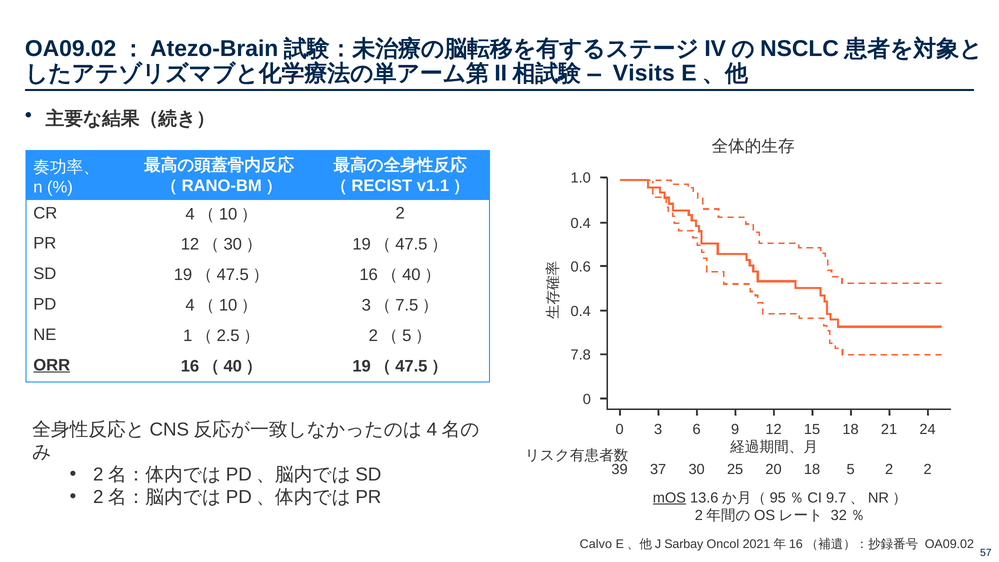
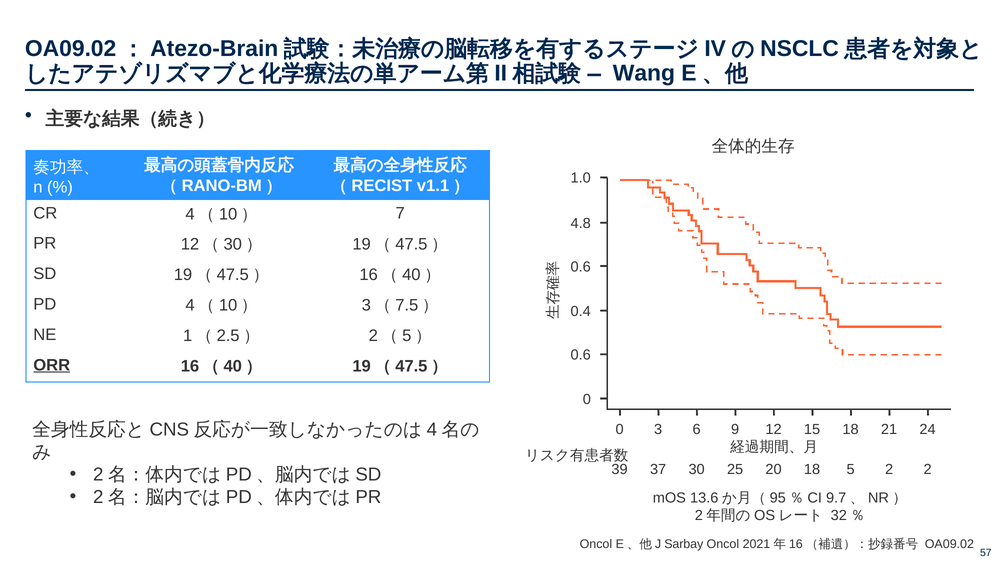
Visits: Visits -> Wang
4（10） 2: 2 -> 7
0.4 at (581, 224): 0.4 -> 4.8
7.8 at (581, 355): 7.8 -> 0.6
mOS underline: present -> none
Calvo at (596, 544): Calvo -> Oncol
